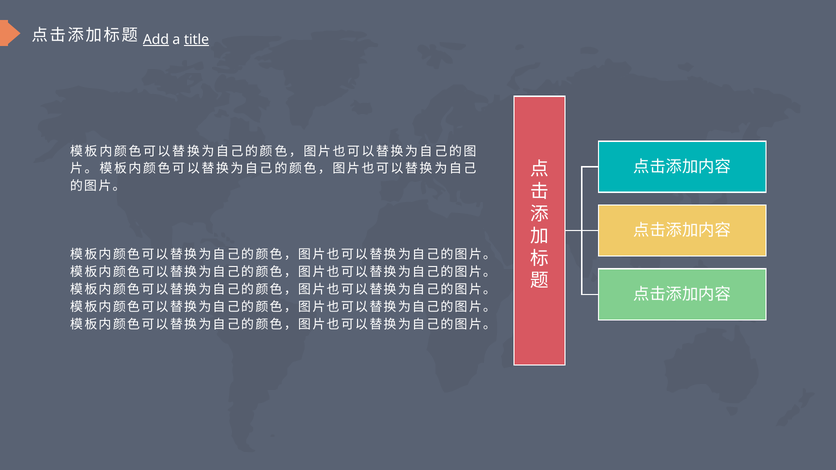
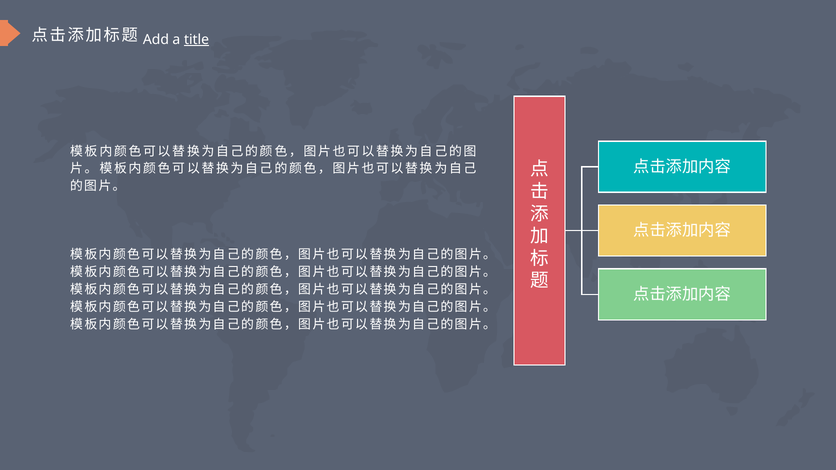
Add underline: present -> none
